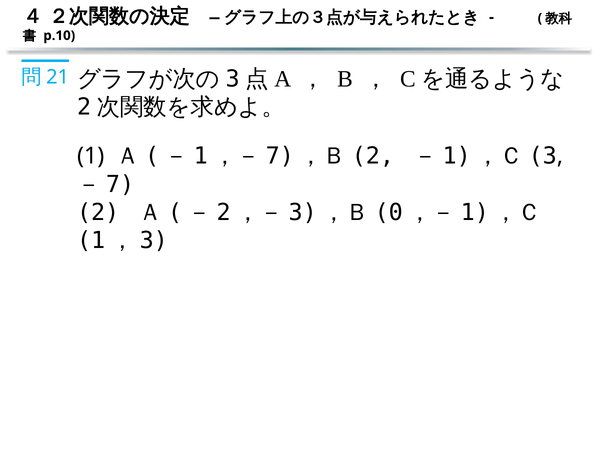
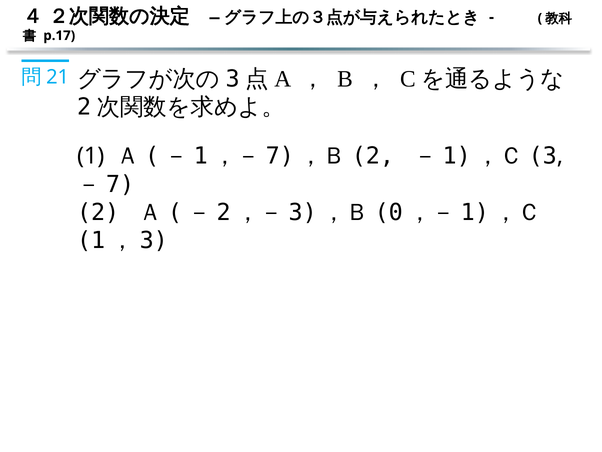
p.10: p.10 -> p.17
